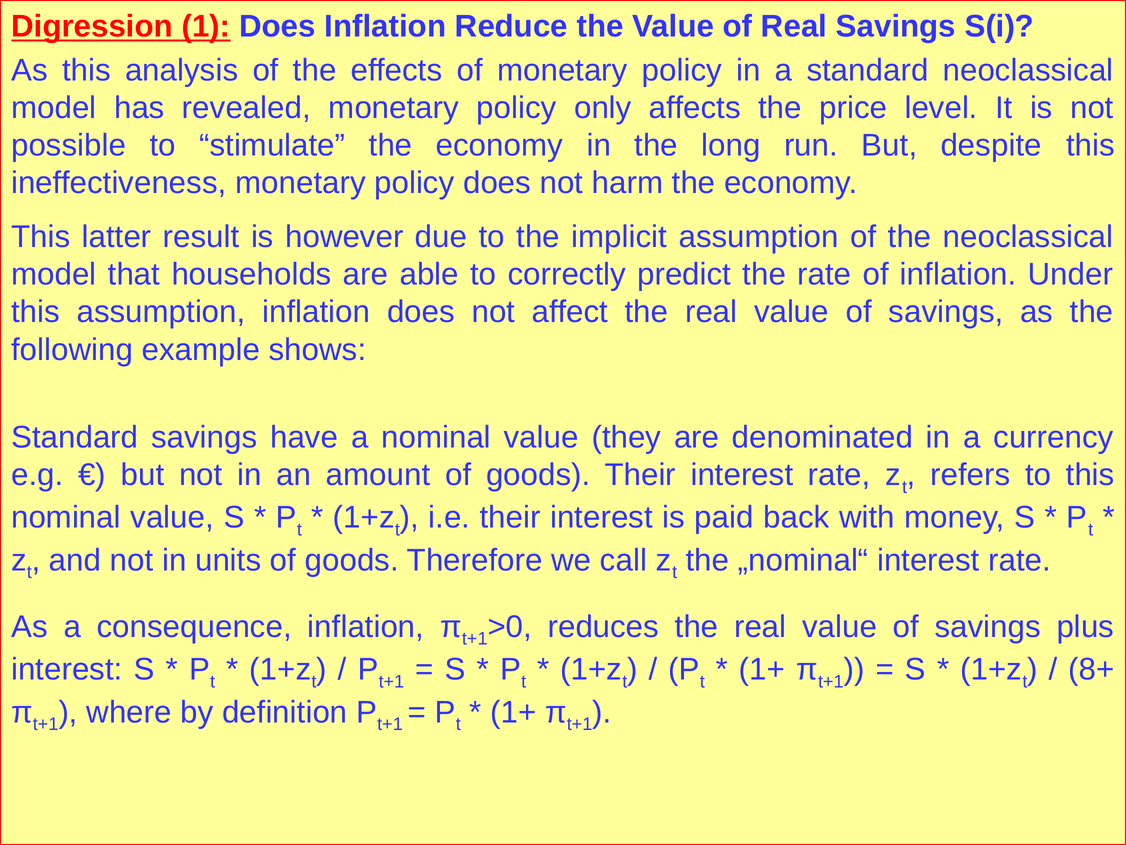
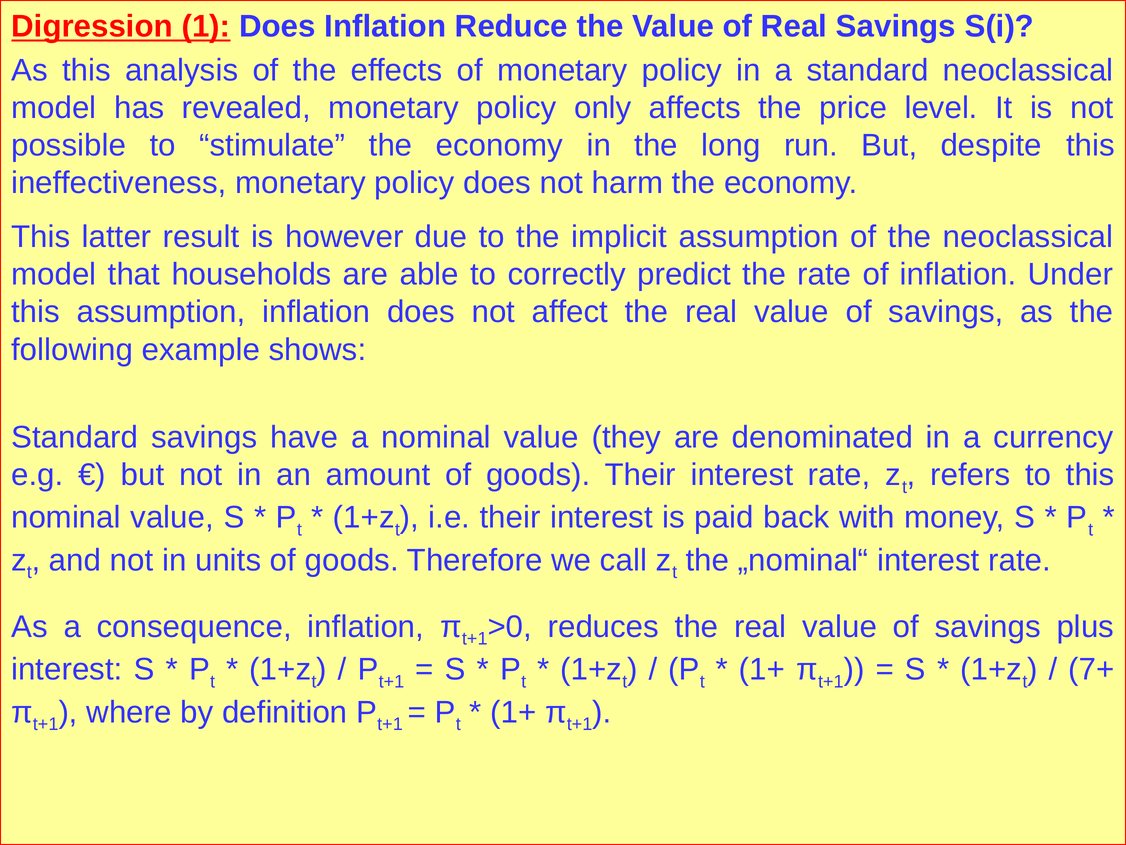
8+: 8+ -> 7+
